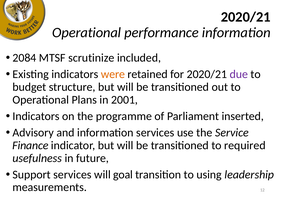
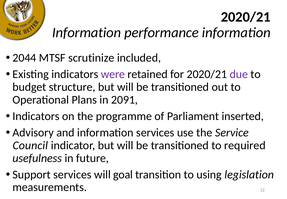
Operational at (87, 32): Operational -> Information
2084: 2084 -> 2044
were colour: orange -> purple
2001: 2001 -> 2091
Finance: Finance -> Council
leadership: leadership -> legislation
